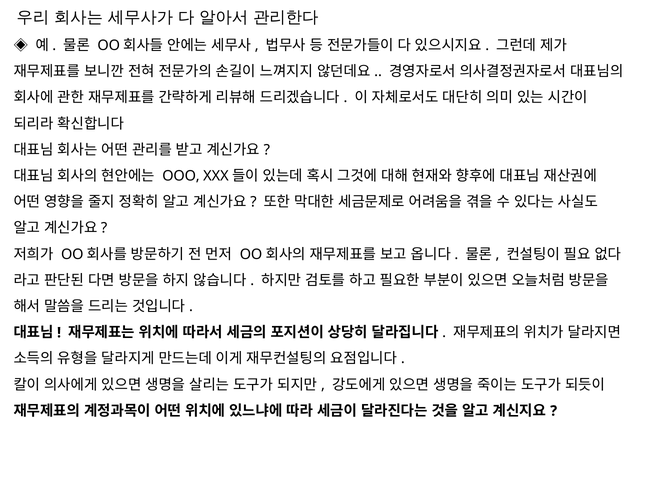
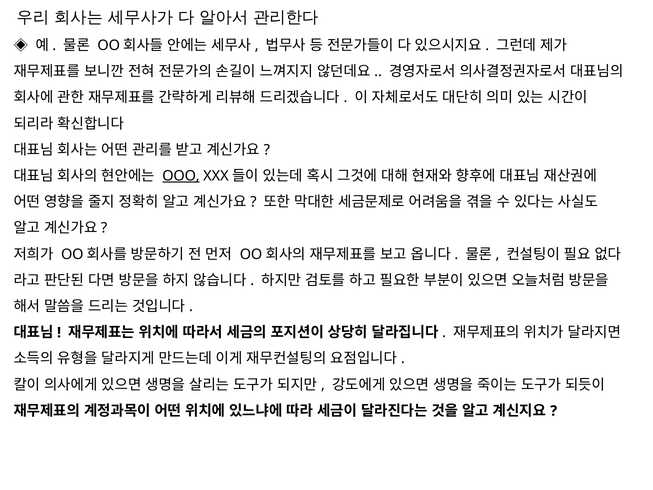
OOO underline: none -> present
